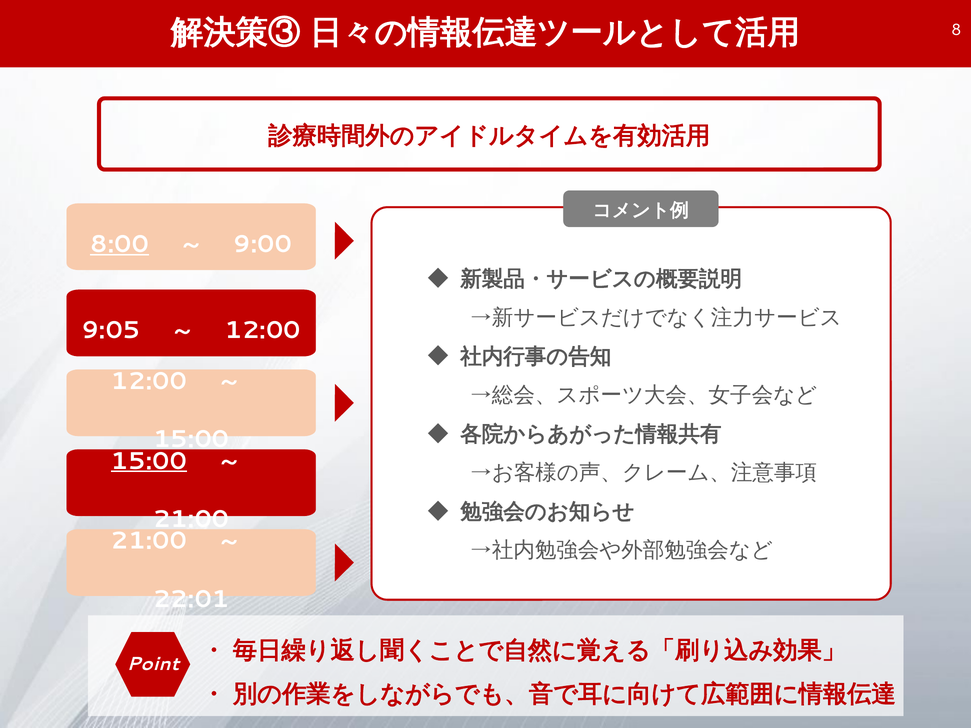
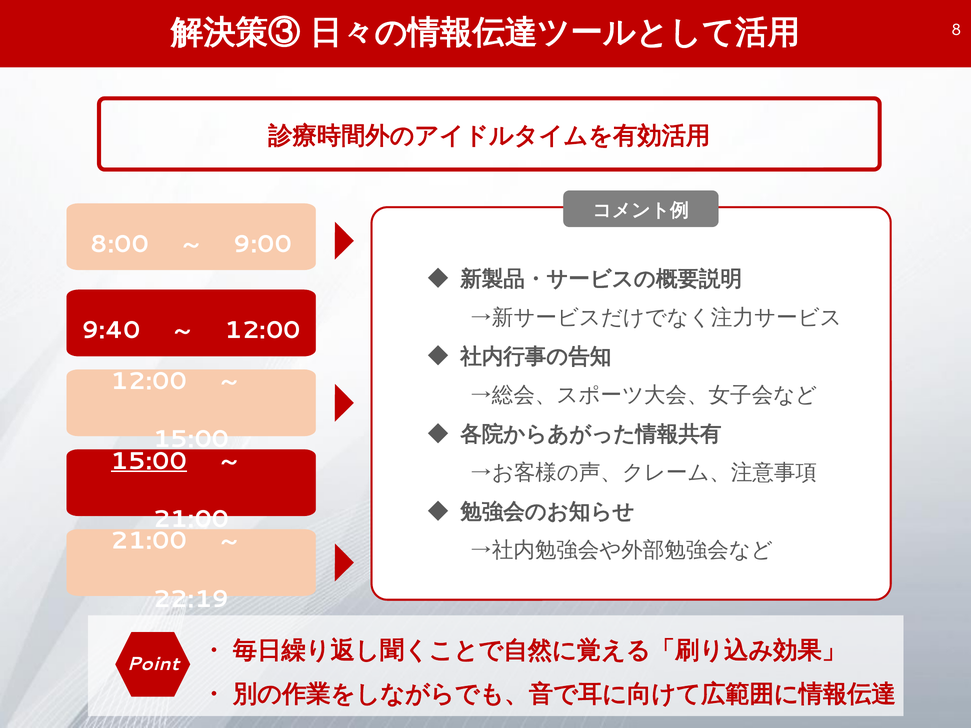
8:00 underline: present -> none
9:05: 9:05 -> 9:40
22:01: 22:01 -> 22:19
